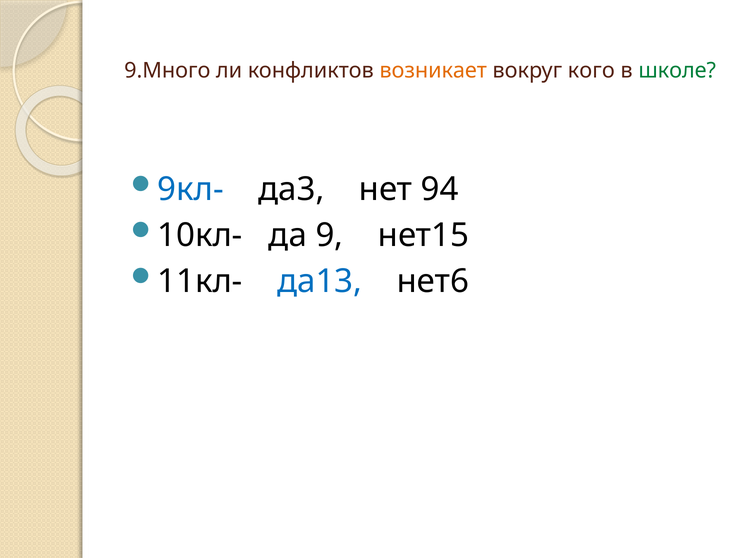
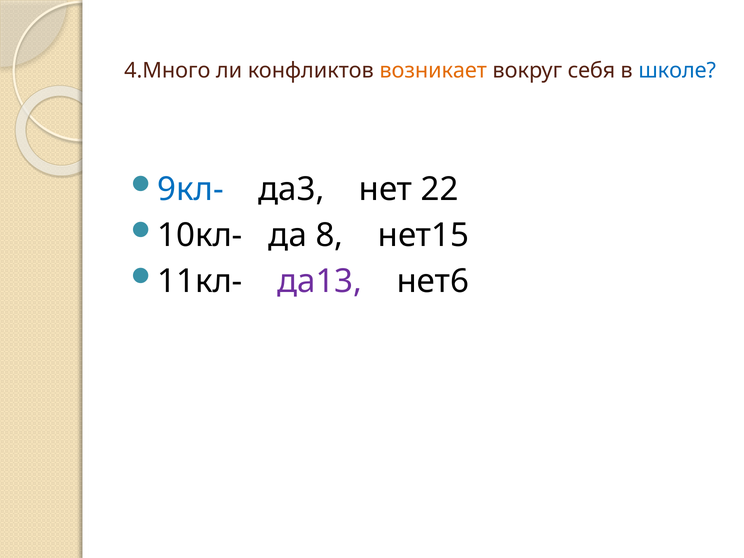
9.Много: 9.Много -> 4.Много
кого: кого -> себя
школе colour: green -> blue
94: 94 -> 22
9: 9 -> 8
да13 colour: blue -> purple
